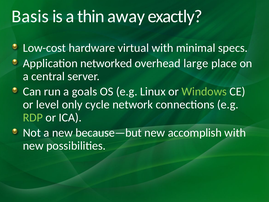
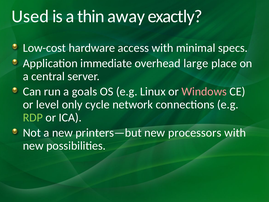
Basis: Basis -> Used
virtual: virtual -> access
networked: networked -> immediate
Windows colour: light green -> pink
because—but: because—but -> printers—but
accomplish: accomplish -> processors
